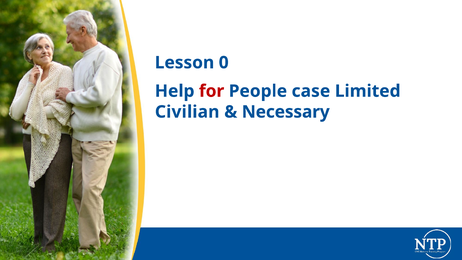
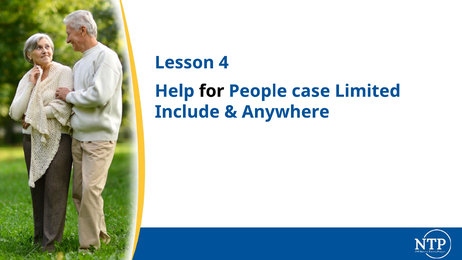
0: 0 -> 4
for colour: red -> black
Civilian: Civilian -> Include
Necessary: Necessary -> Anywhere
